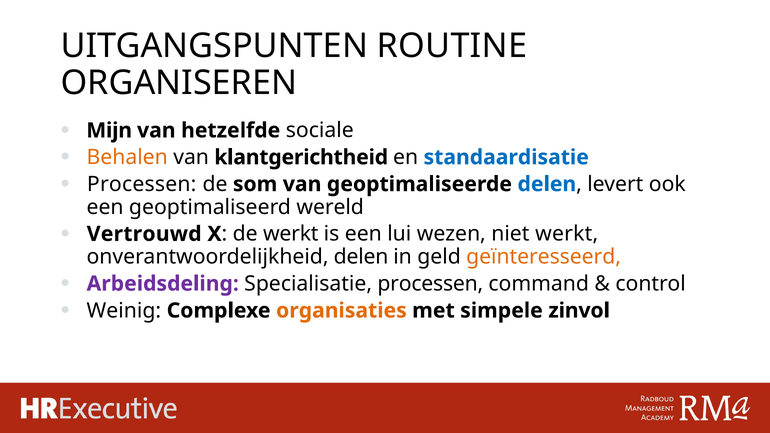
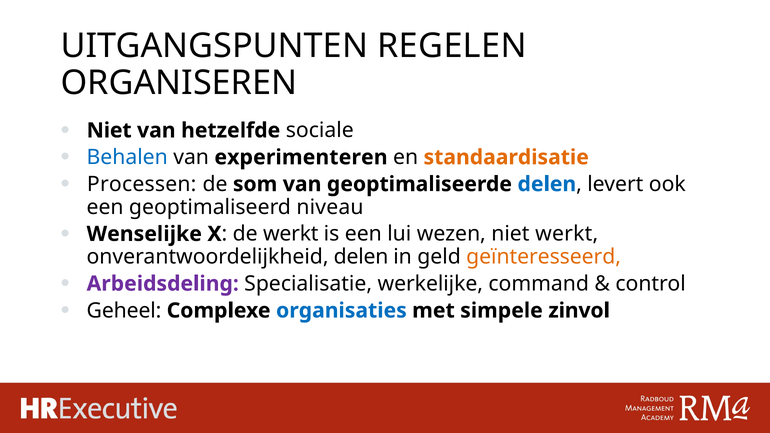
ROUTINE: ROUTINE -> REGELEN
Mijn at (109, 130): Mijn -> Niet
Behalen colour: orange -> blue
klantgerichtheid: klantgerichtheid -> experimenteren
standaardisatie colour: blue -> orange
wereld: wereld -> niveau
Vertrouwd: Vertrouwd -> Wenselijke
Specialisatie processen: processen -> werkelijke
Weinig: Weinig -> Geheel
organisaties colour: orange -> blue
